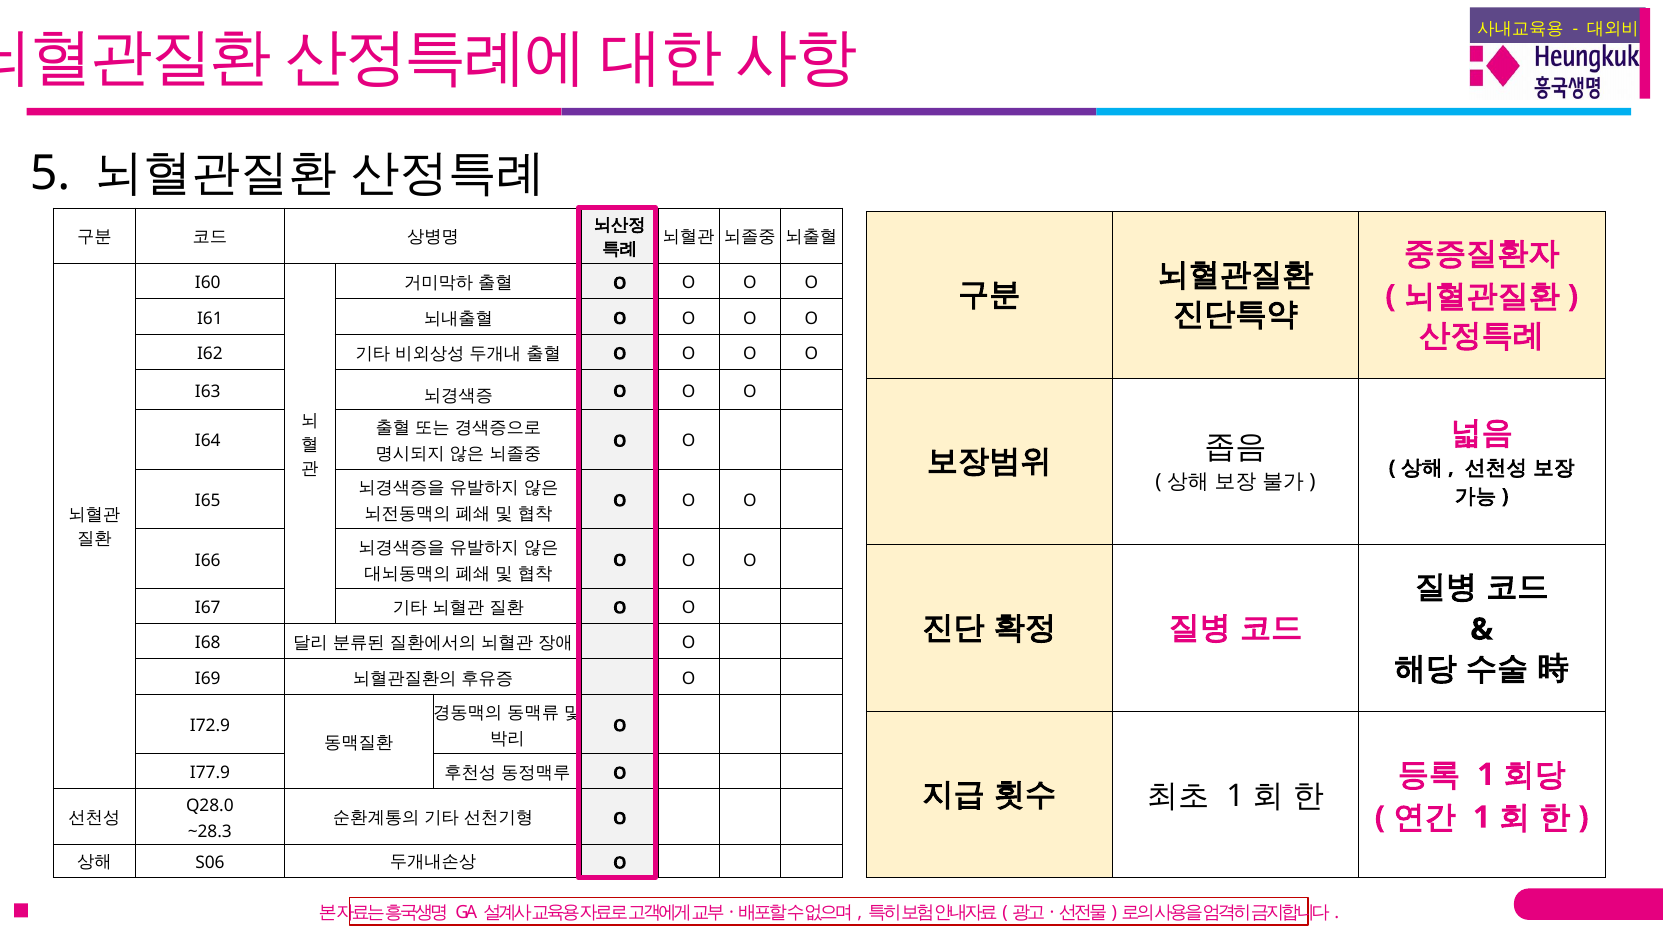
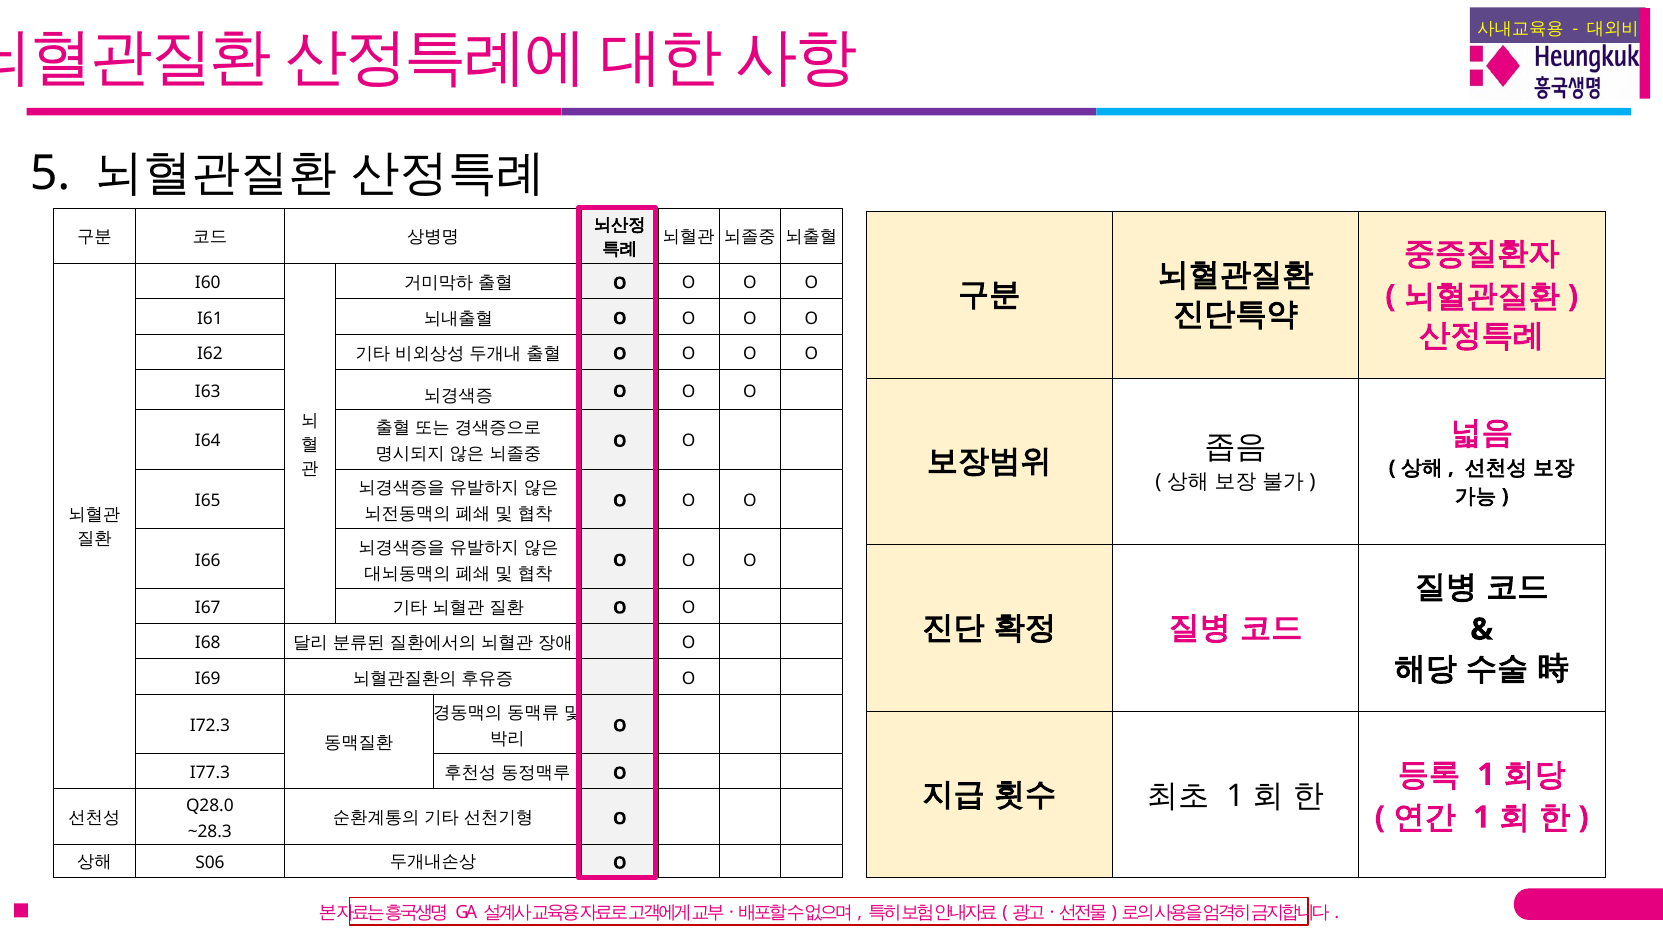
I72.9: I72.9 -> I72.3
I77.9: I77.9 -> I77.3
